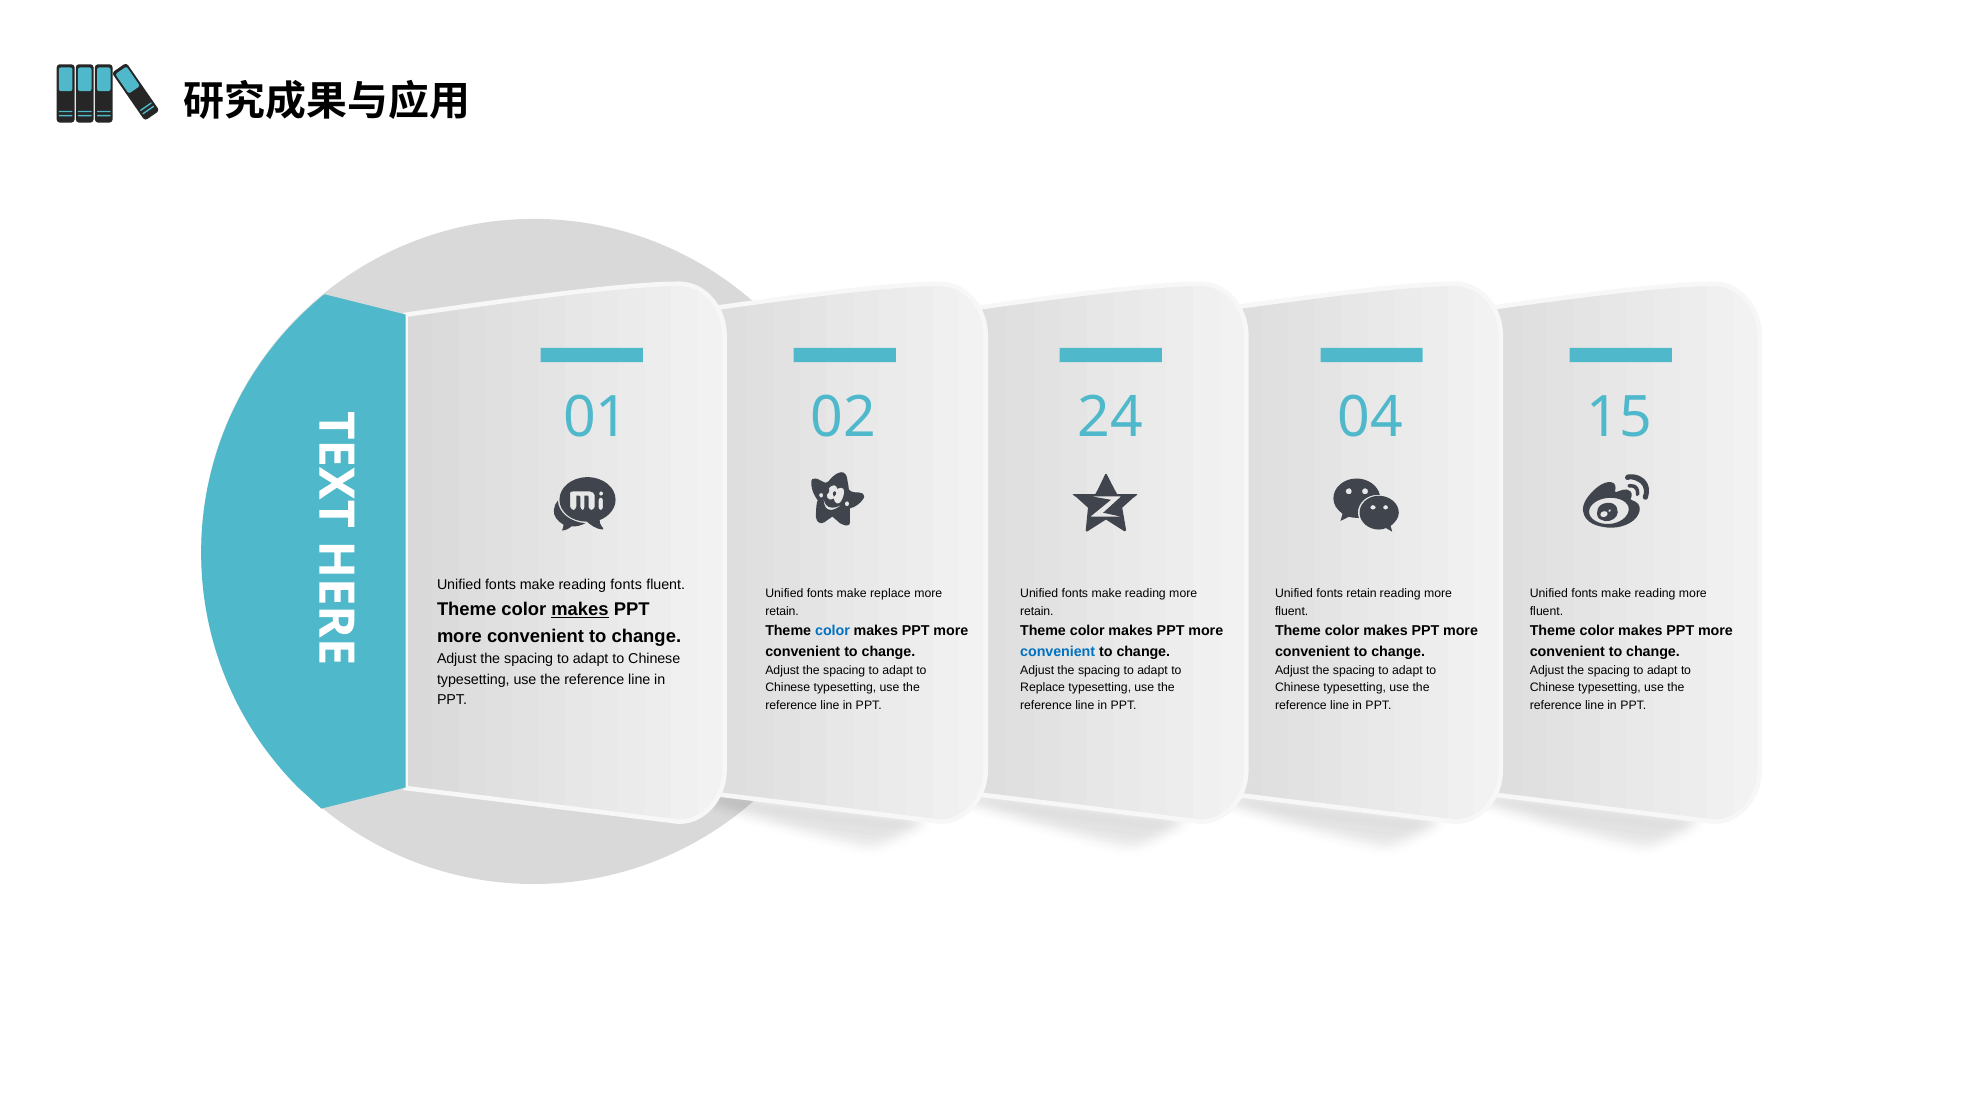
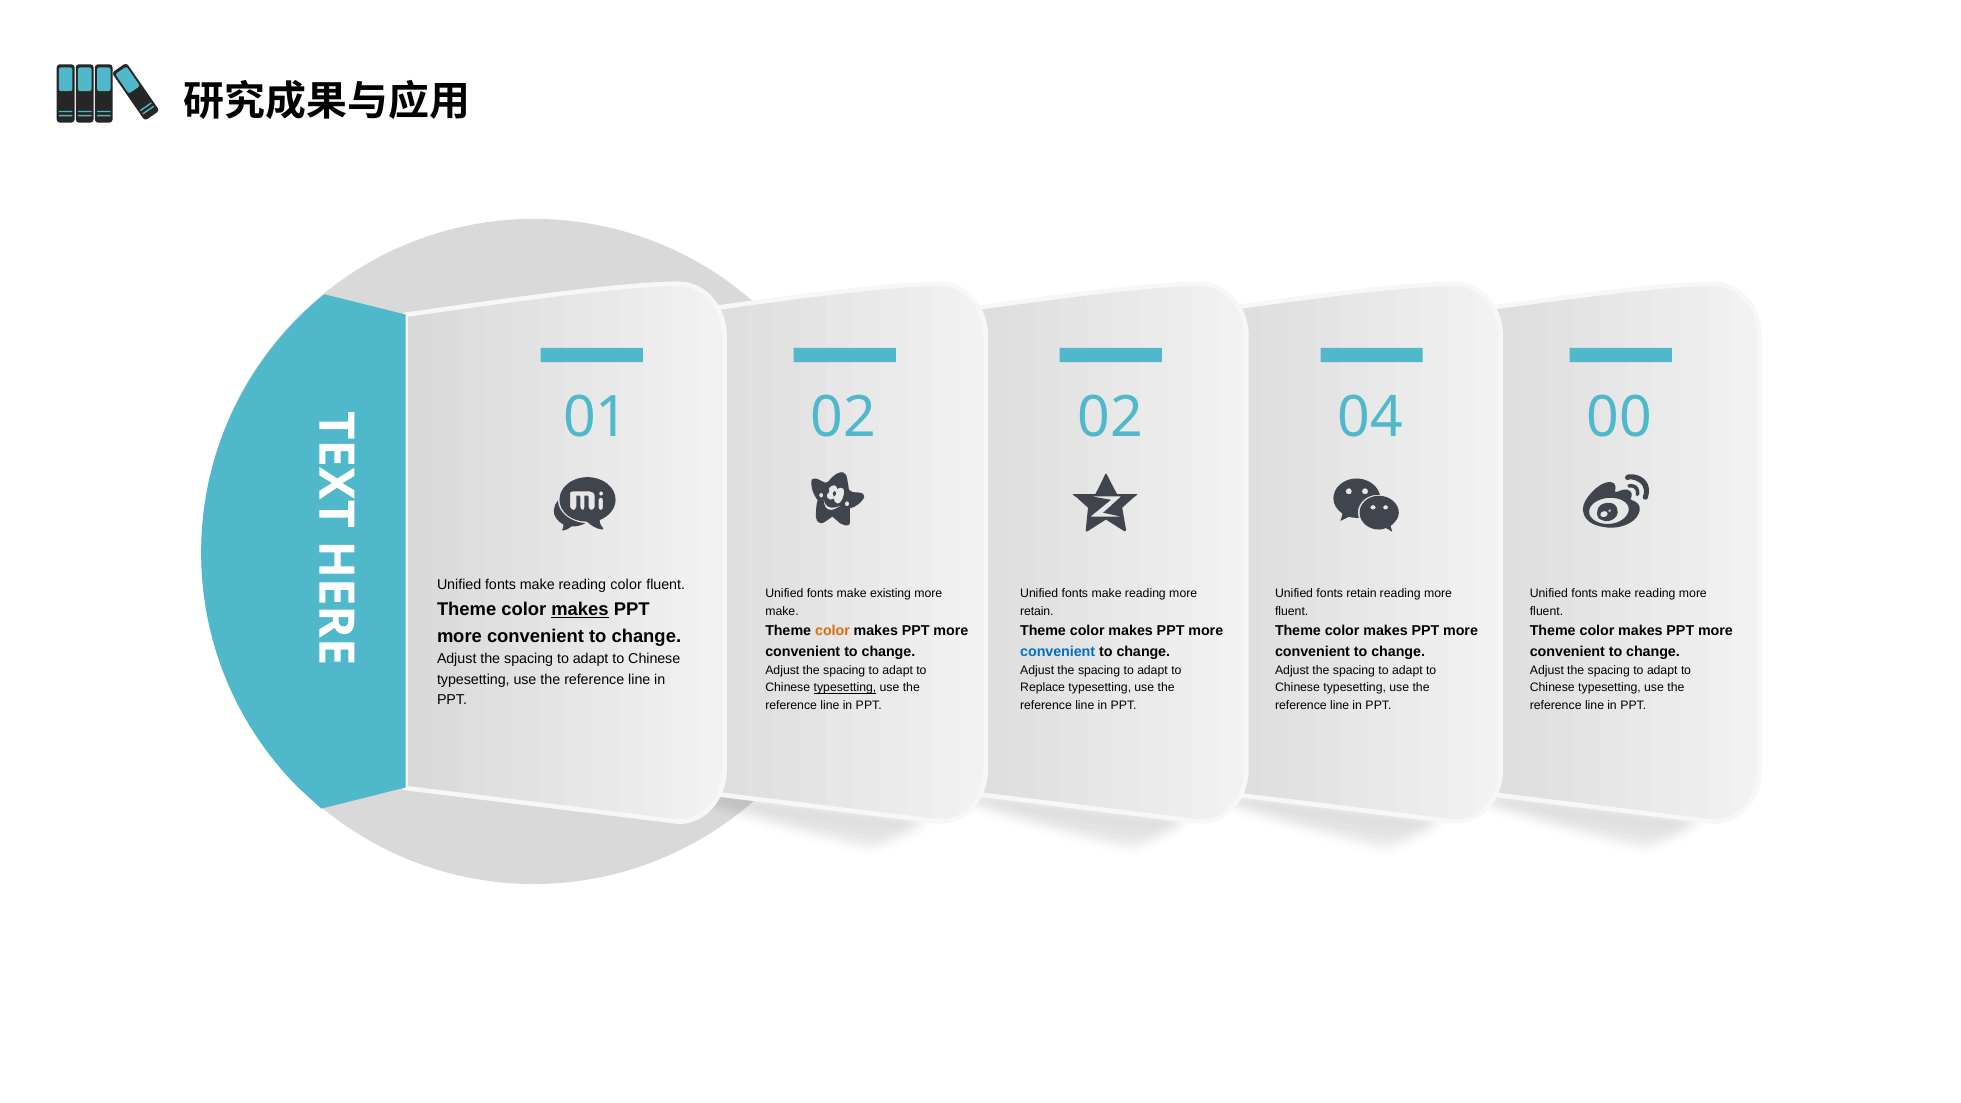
02 24: 24 -> 02
15: 15 -> 00
reading fonts: fonts -> color
make replace: replace -> existing
retain at (782, 611): retain -> make
color at (832, 631) colour: blue -> orange
typesetting at (845, 688) underline: none -> present
